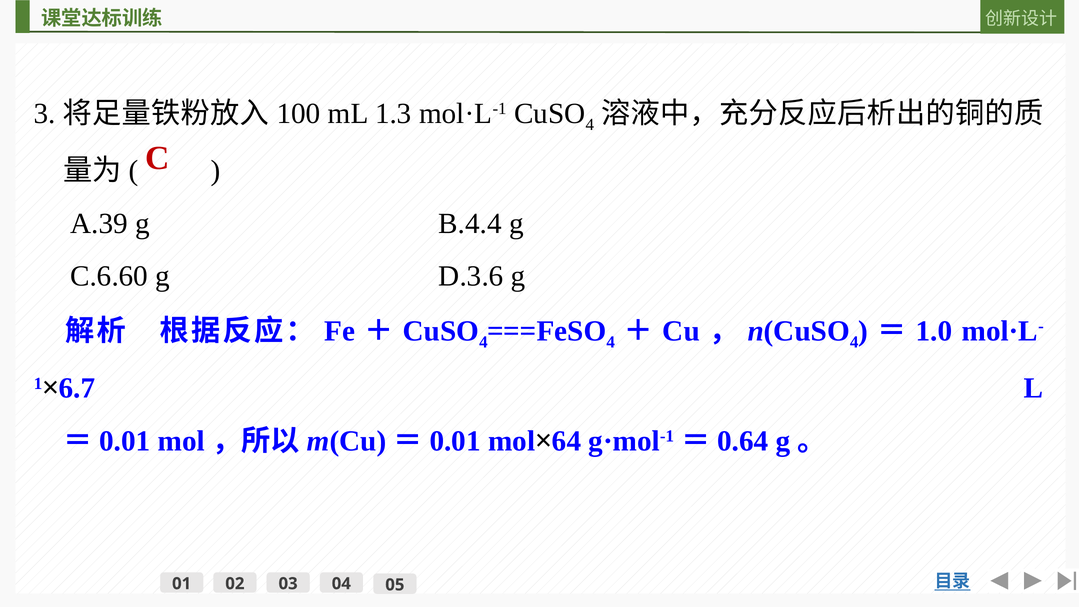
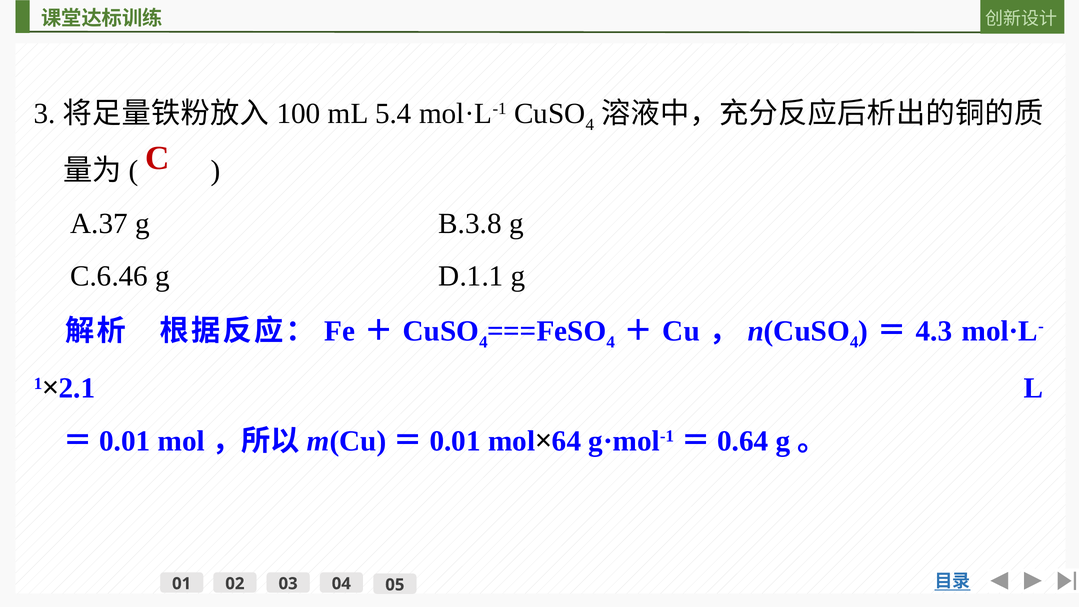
1.3: 1.3 -> 5.4
A.39: A.39 -> A.37
B.4.4: B.4.4 -> B.3.8
C.6.60: C.6.60 -> C.6.46
D.3.6: D.3.6 -> D.1.1
1.0: 1.0 -> 4.3
6.7: 6.7 -> 2.1
